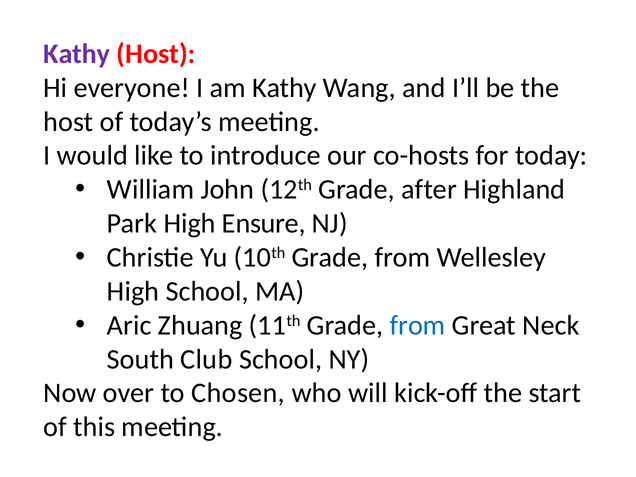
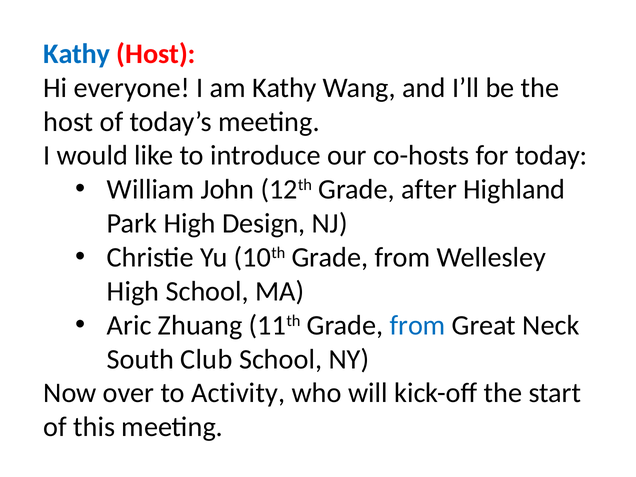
Kathy at (77, 54) colour: purple -> blue
Ensure: Ensure -> Design
Chosen: Chosen -> Activity
